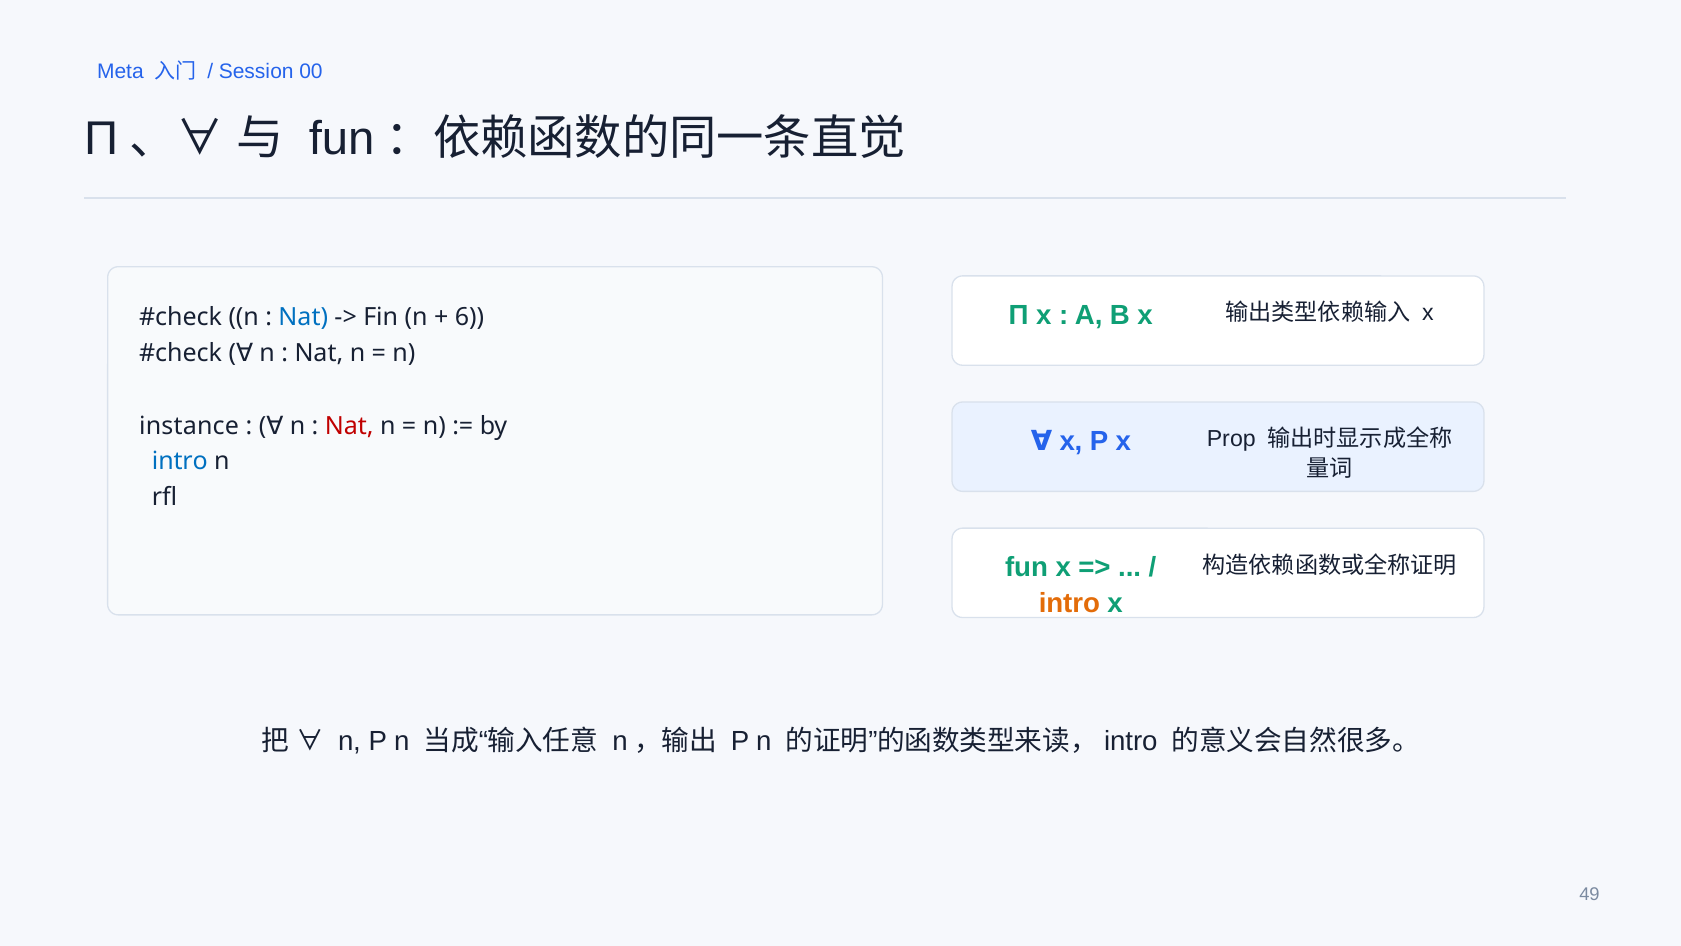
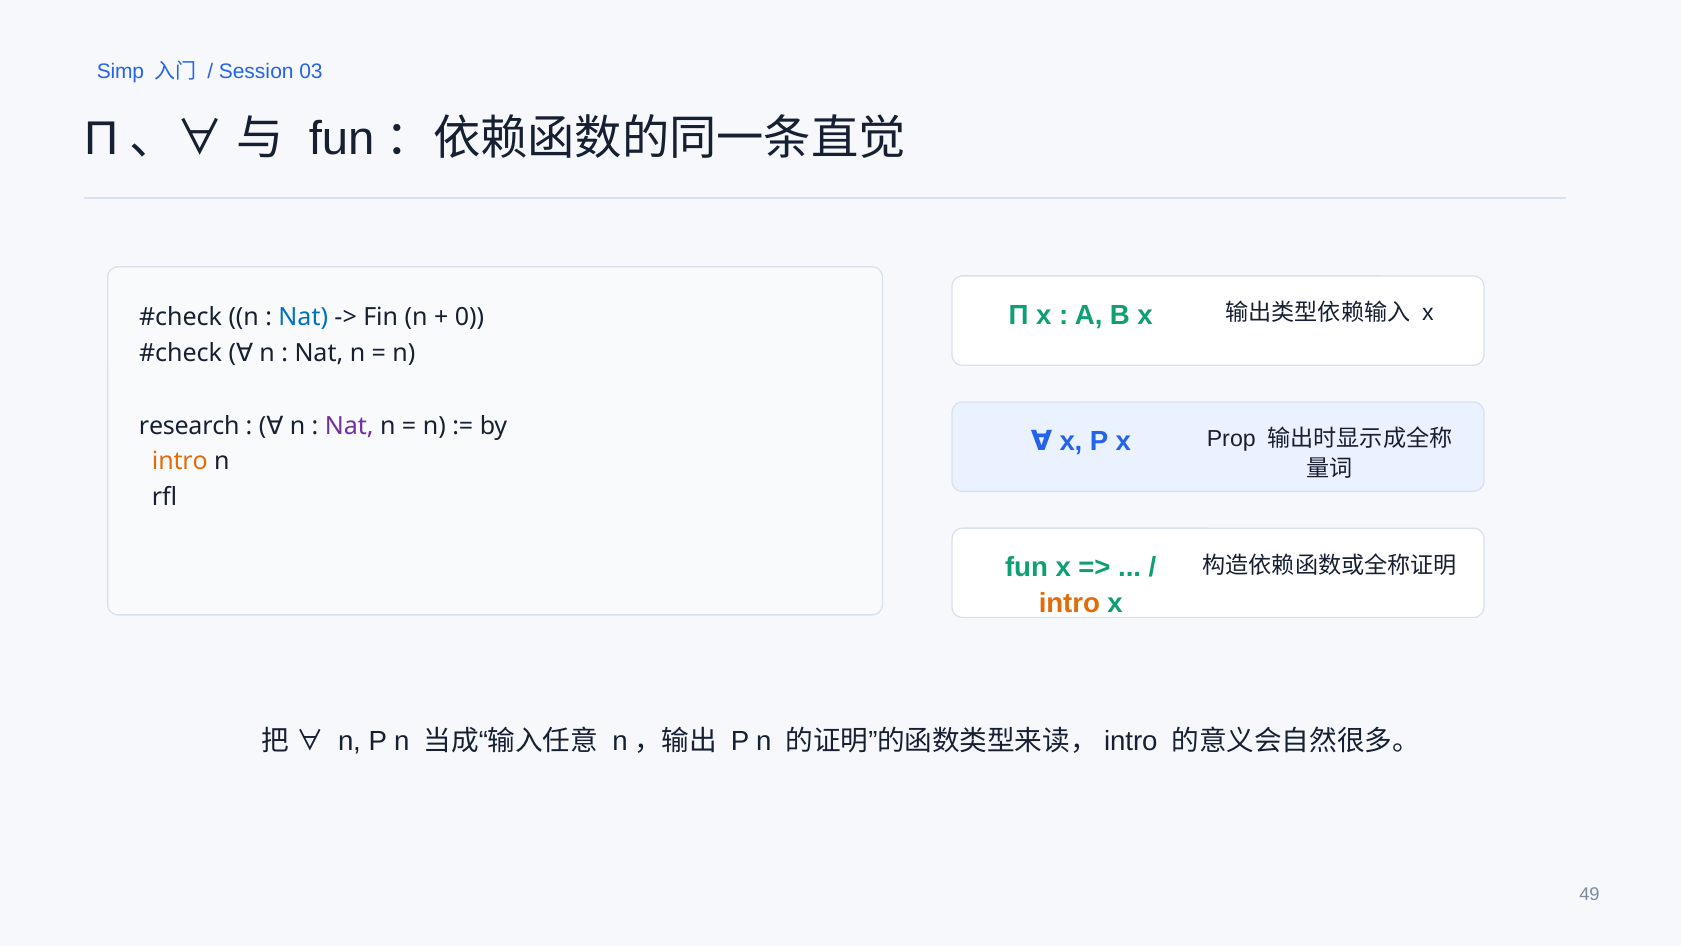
Meta: Meta -> Simp
00: 00 -> 03
6: 6 -> 0
instance: instance -> research
Nat at (349, 426) colour: red -> purple
intro at (180, 461) colour: blue -> orange
